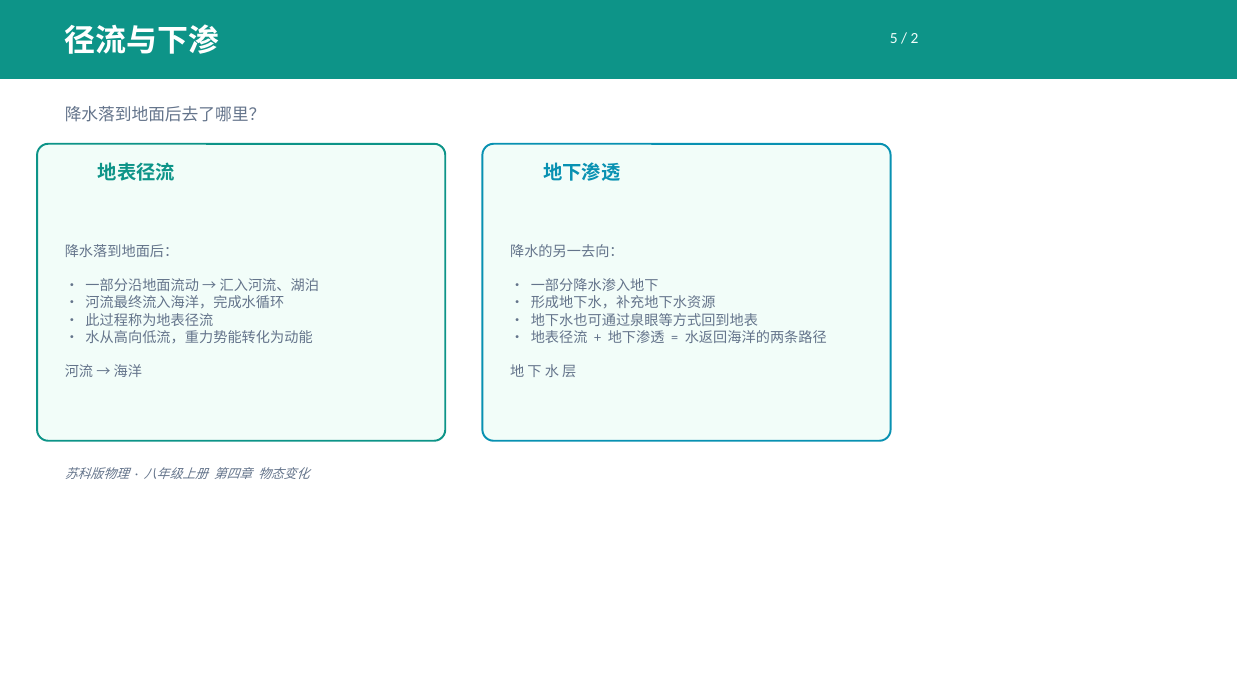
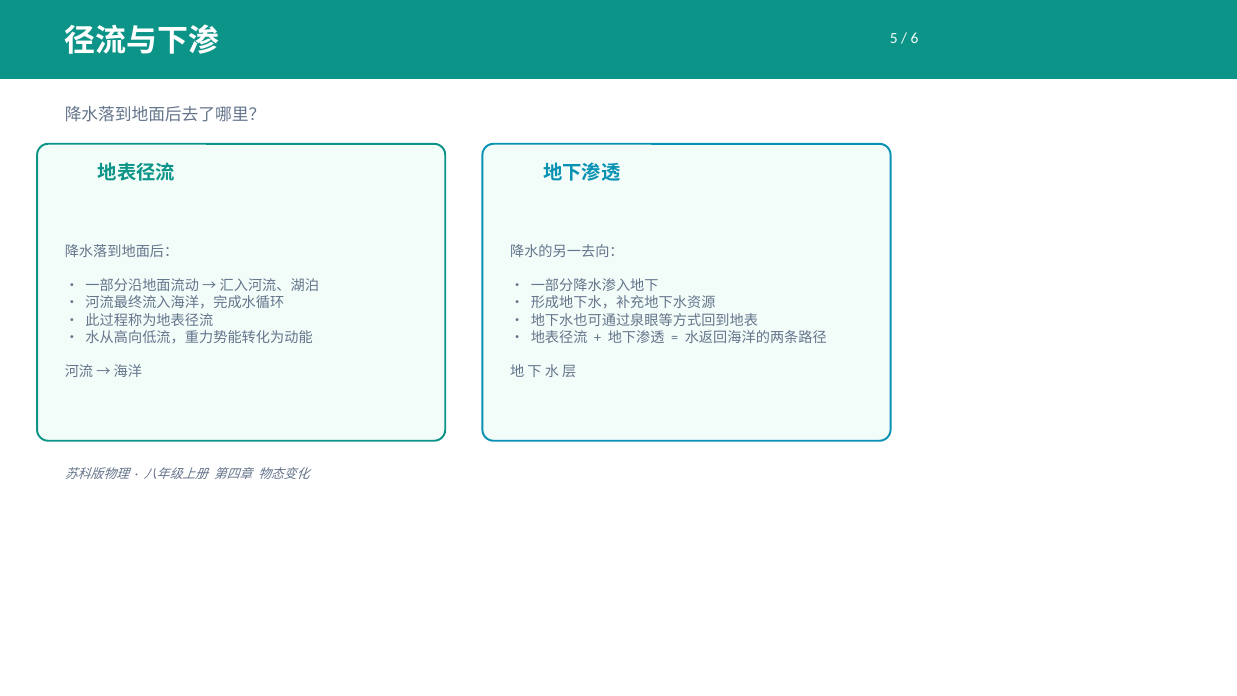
2: 2 -> 6
